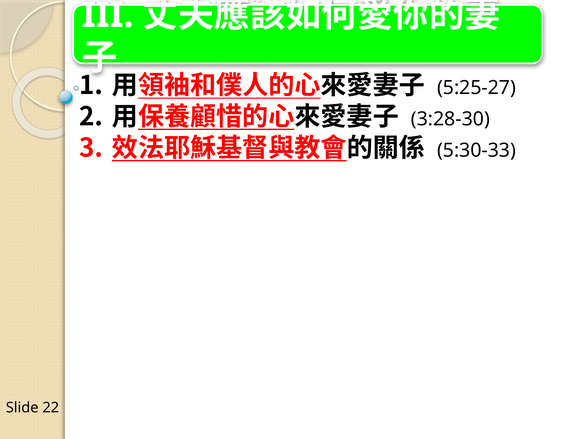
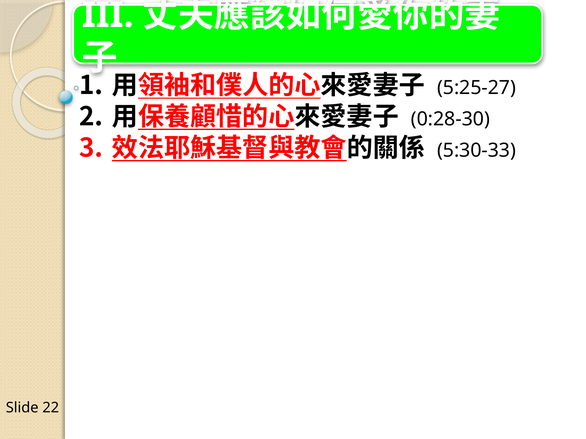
3:28-30: 3:28-30 -> 0:28-30
